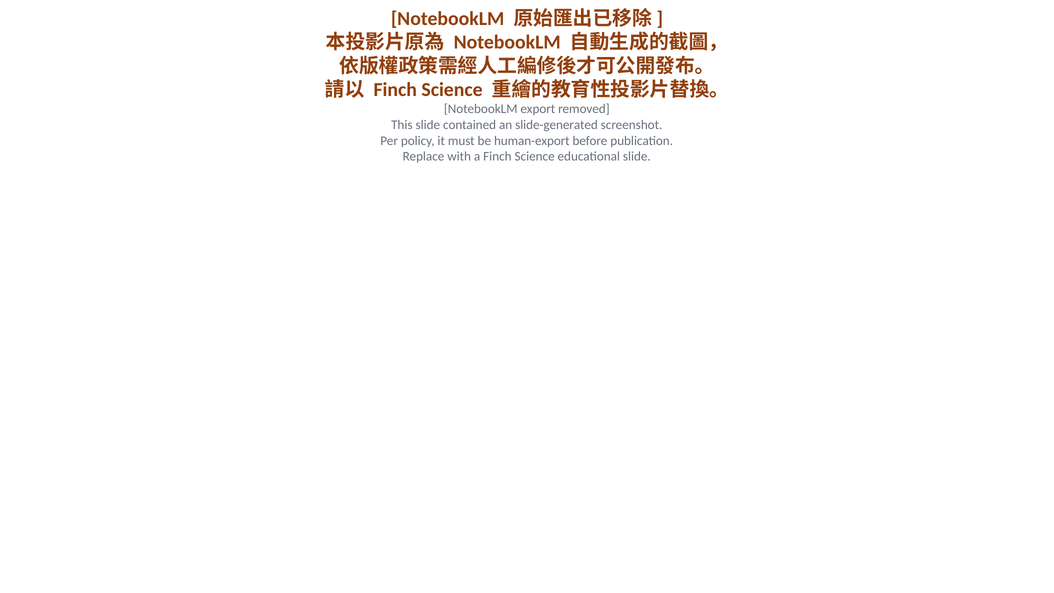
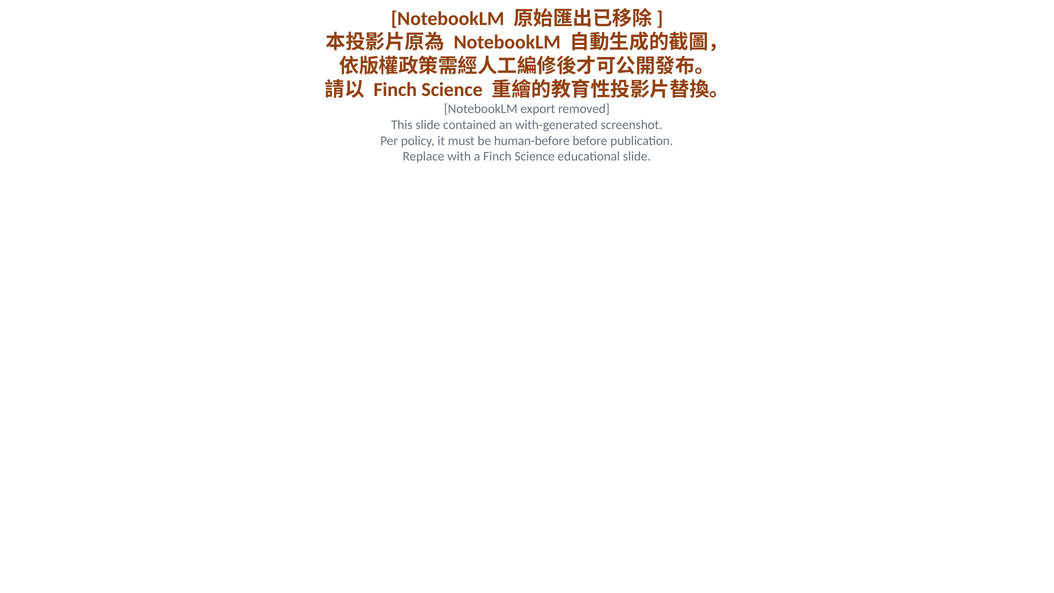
slide-generated: slide-generated -> with-generated
human-export: human-export -> human-before
